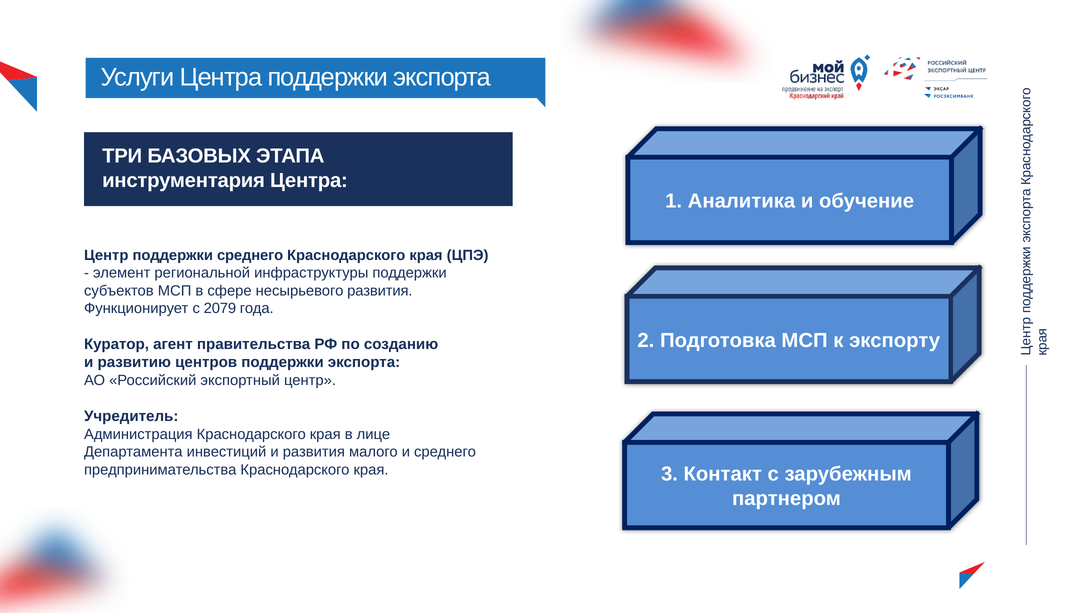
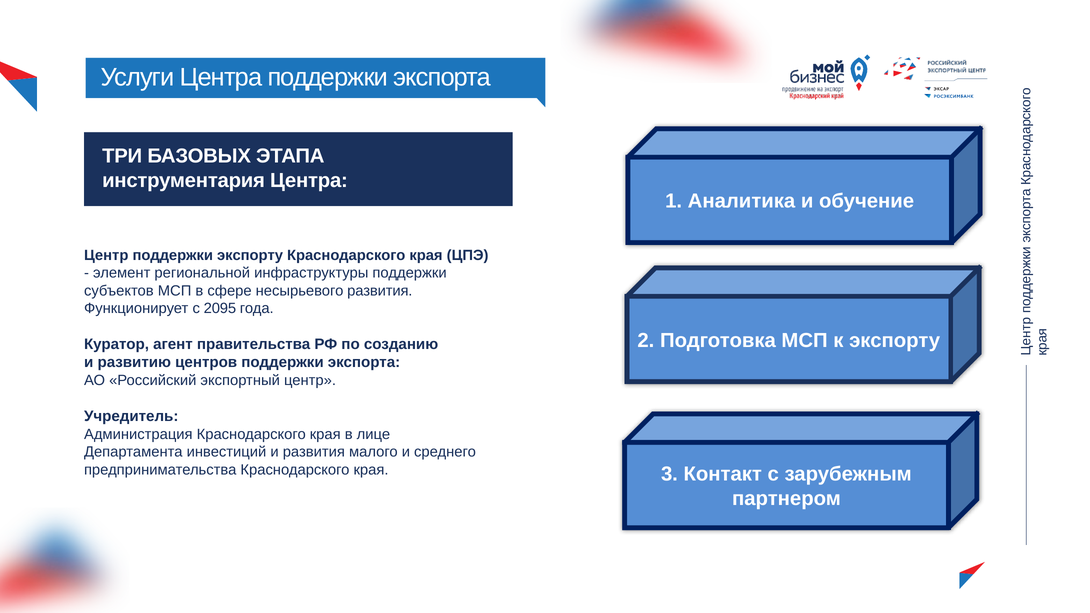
поддержки среднего: среднего -> экспорту
2079: 2079 -> 2095
